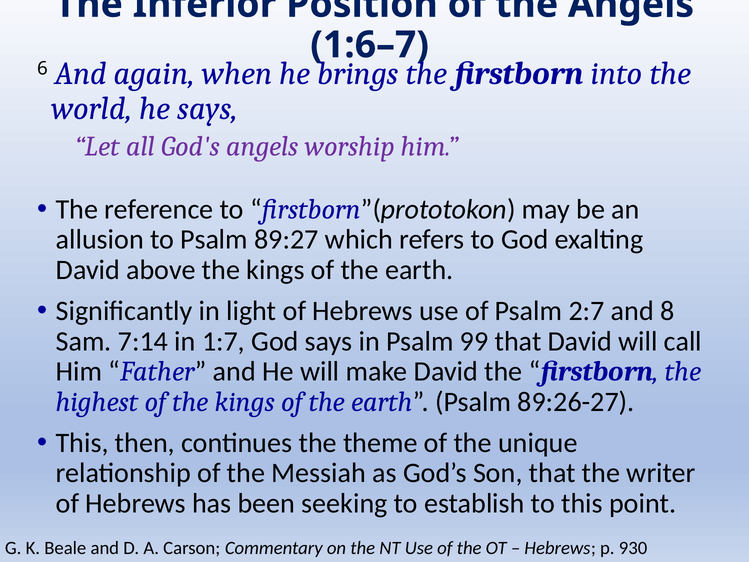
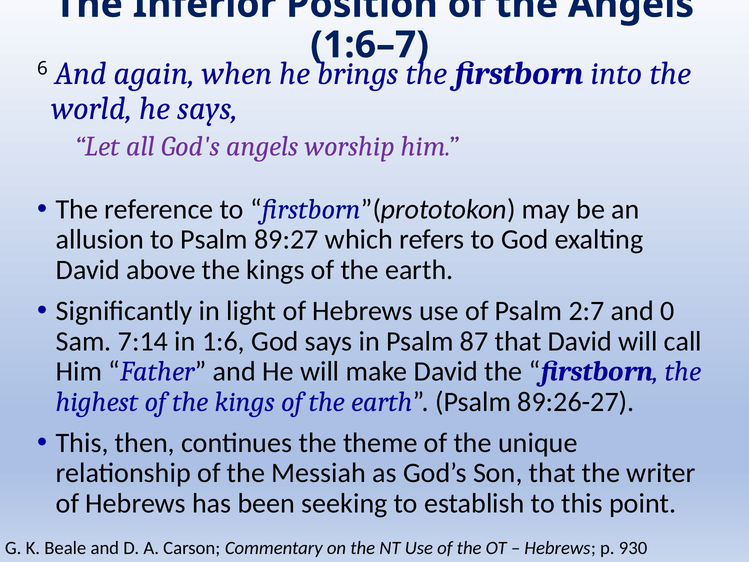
8: 8 -> 0
1:7: 1:7 -> 1:6
99: 99 -> 87
